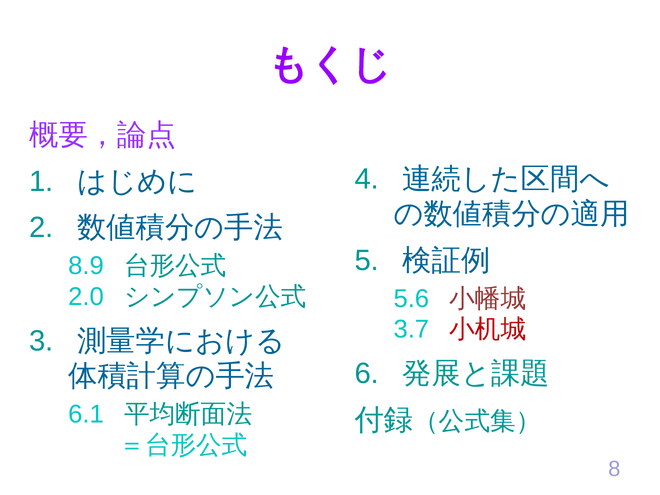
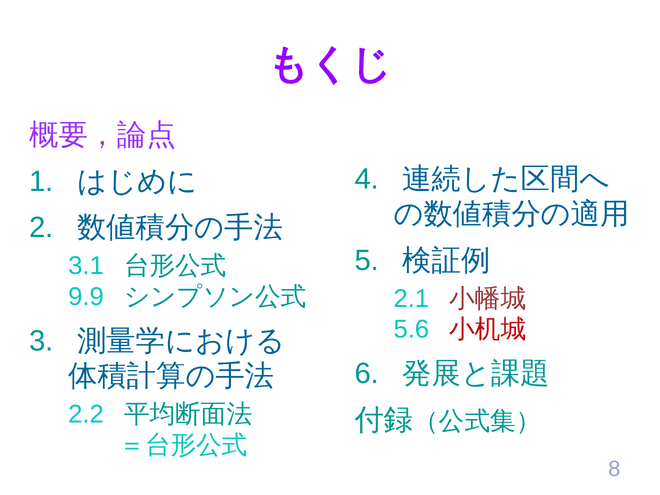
8.9: 8.9 -> 3.1
2.0: 2.0 -> 9.9
5.6: 5.6 -> 2.1
3.7: 3.7 -> 5.6
6.1: 6.1 -> 2.2
